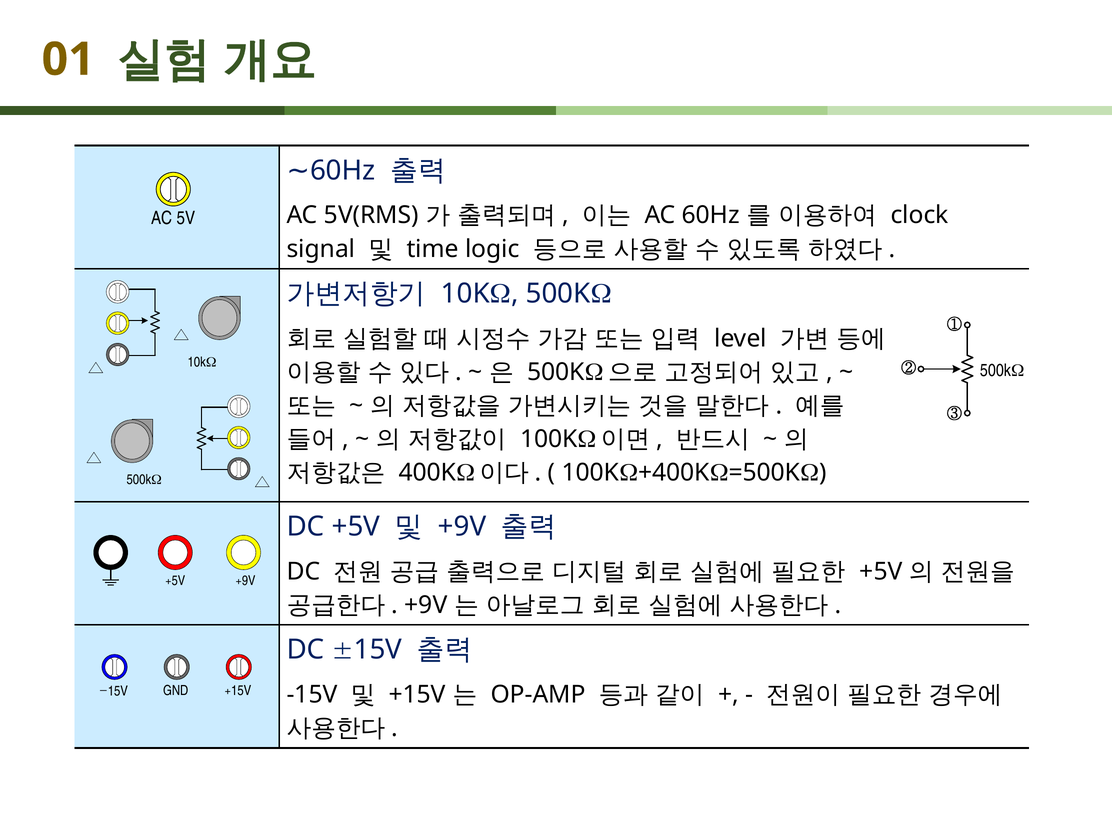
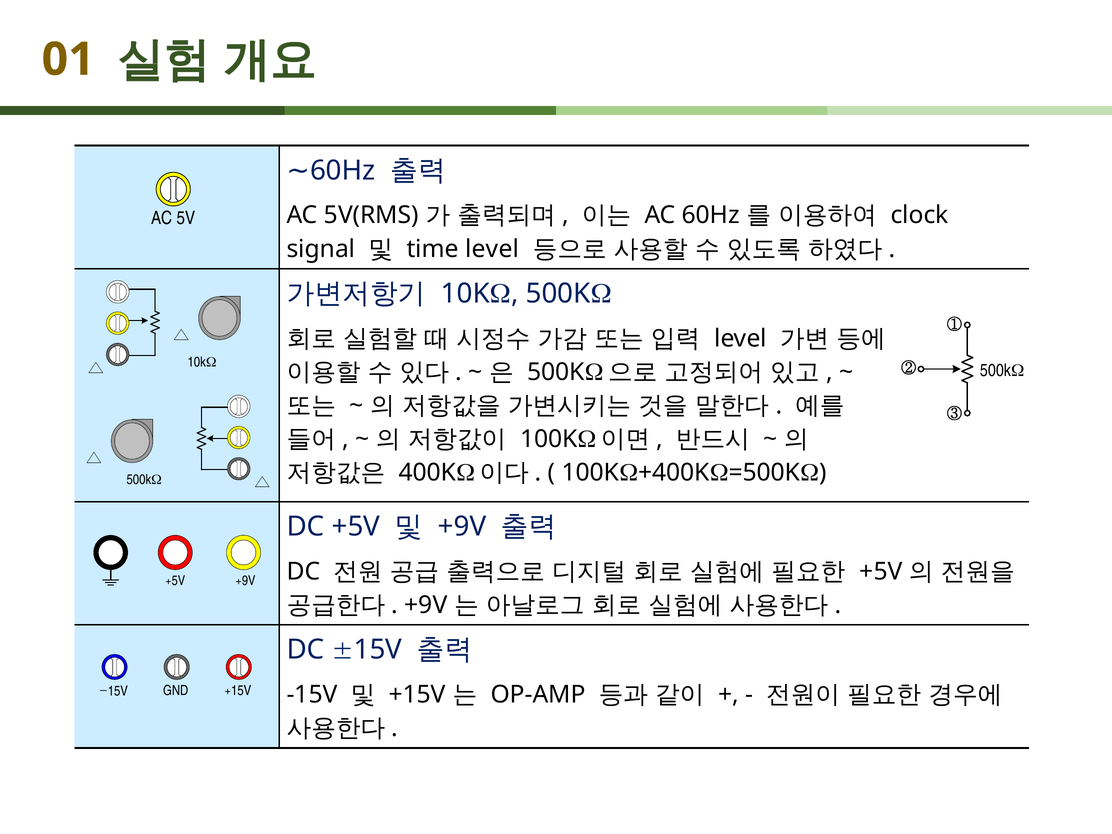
time logic: logic -> level
